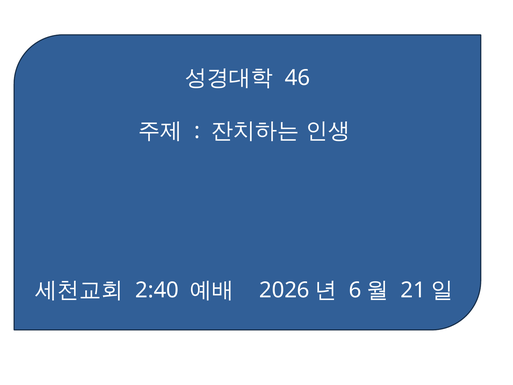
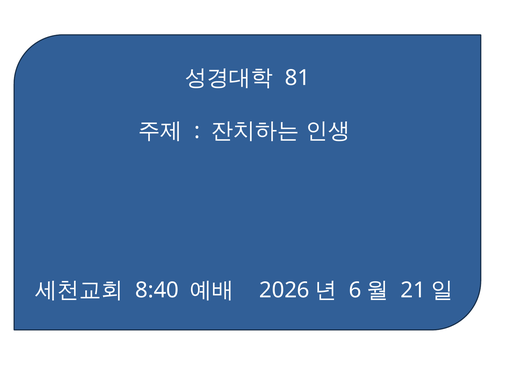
46: 46 -> 81
2:40: 2:40 -> 8:40
